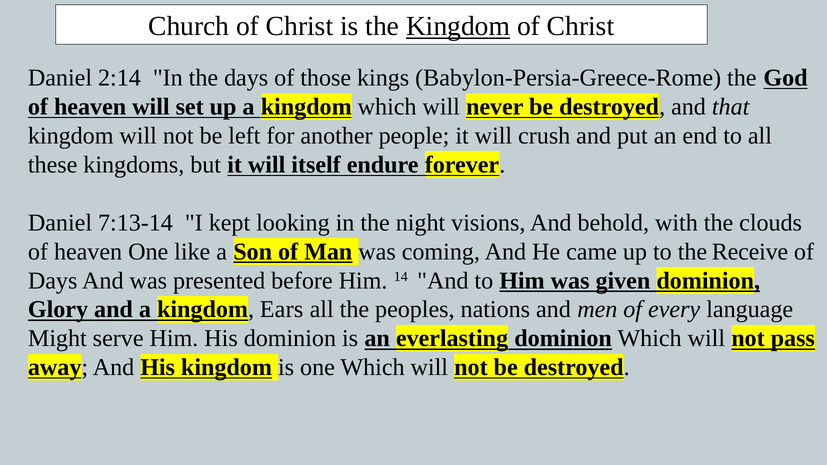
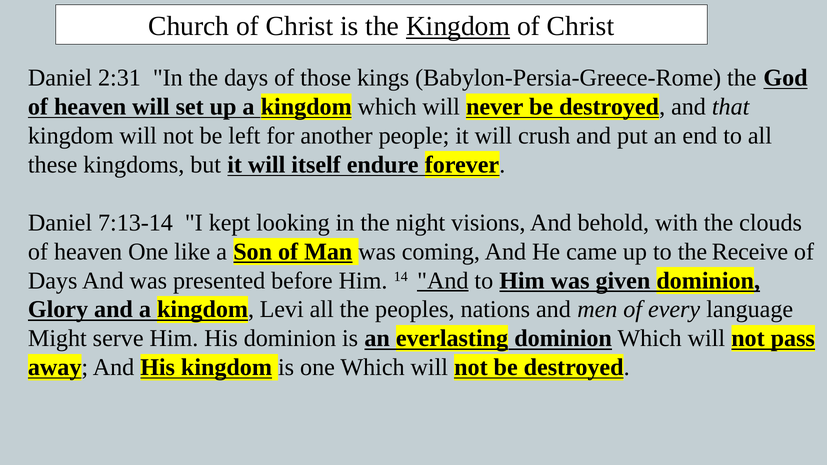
2:14: 2:14 -> 2:31
And at (443, 281) underline: none -> present
Ears: Ears -> Levi
